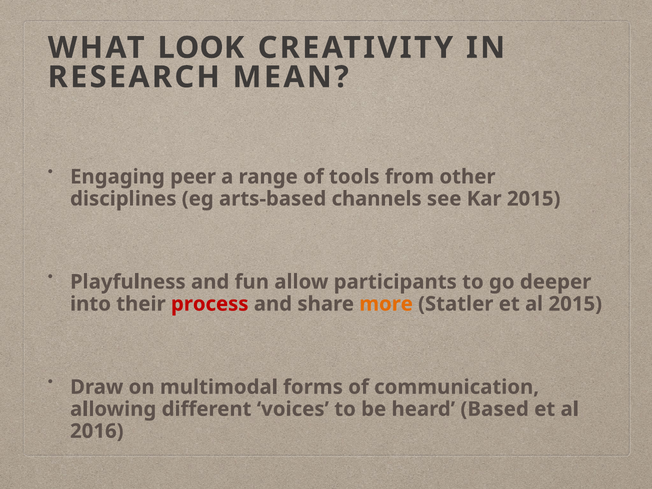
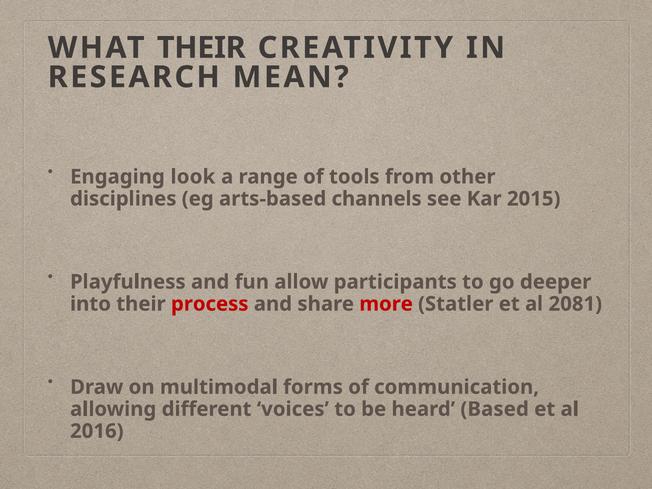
WHAT LOOK: LOOK -> THEIR
peer: peer -> look
more colour: orange -> red
al 2015: 2015 -> 2081
